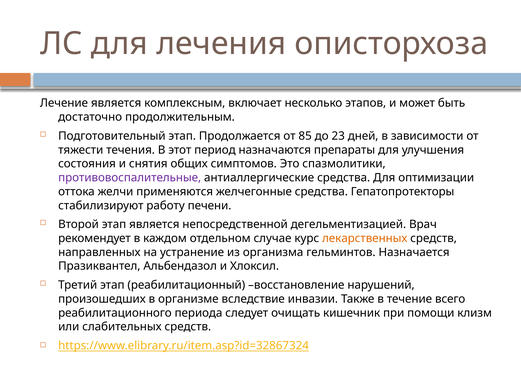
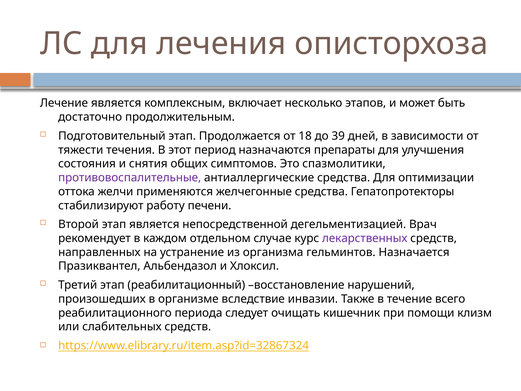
85: 85 -> 18
23: 23 -> 39
лекарственных colour: orange -> purple
